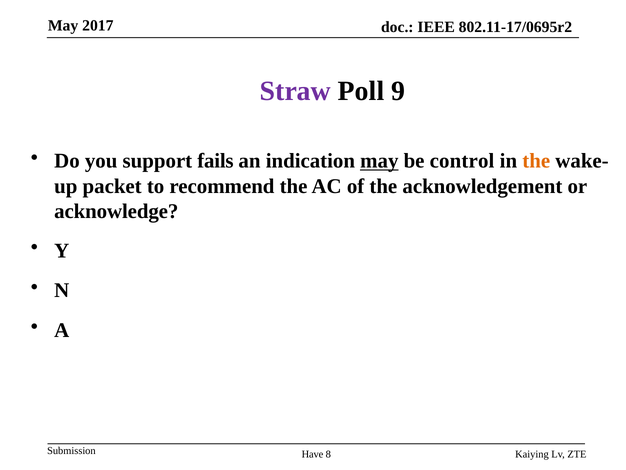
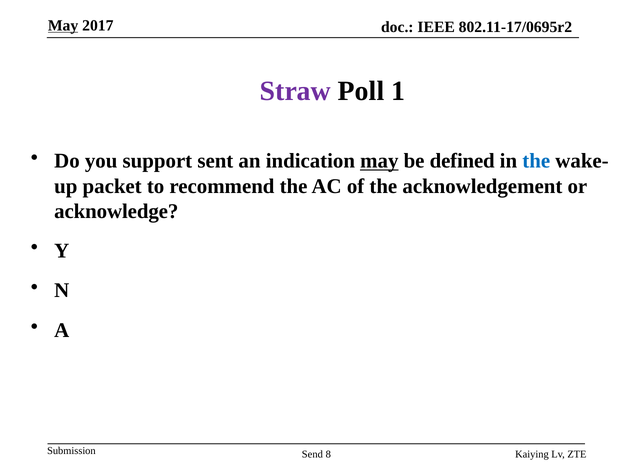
May at (63, 25) underline: none -> present
9: 9 -> 1
fails: fails -> sent
control: control -> defined
the at (536, 161) colour: orange -> blue
Have: Have -> Send
